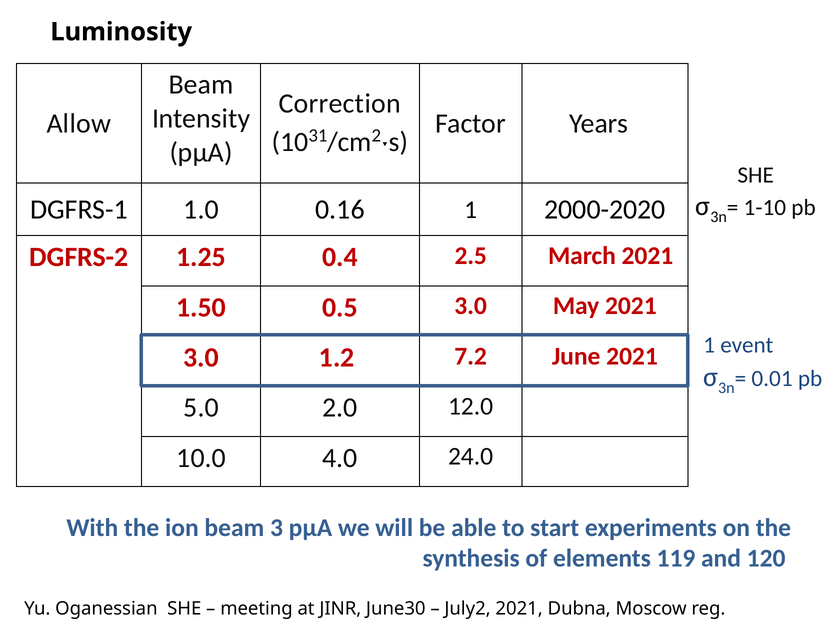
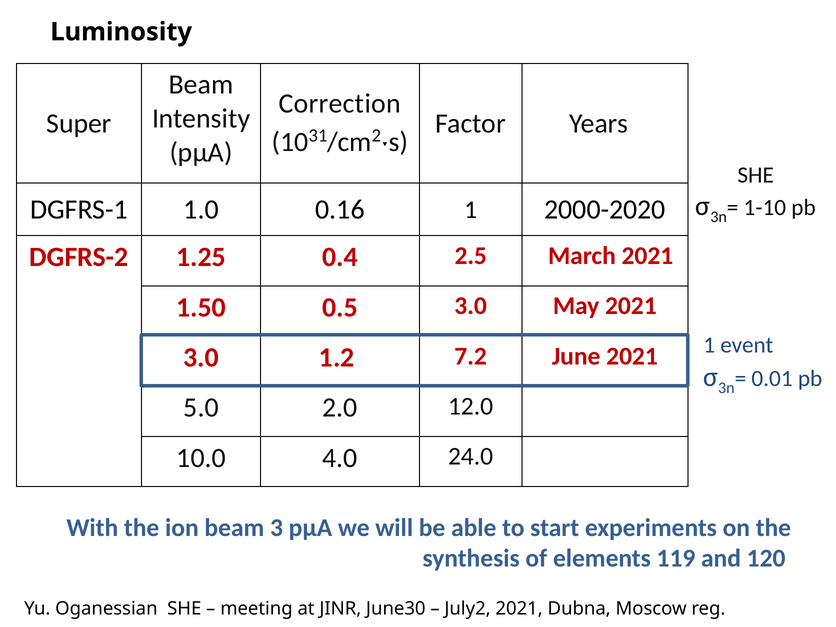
Allow: Allow -> Super
